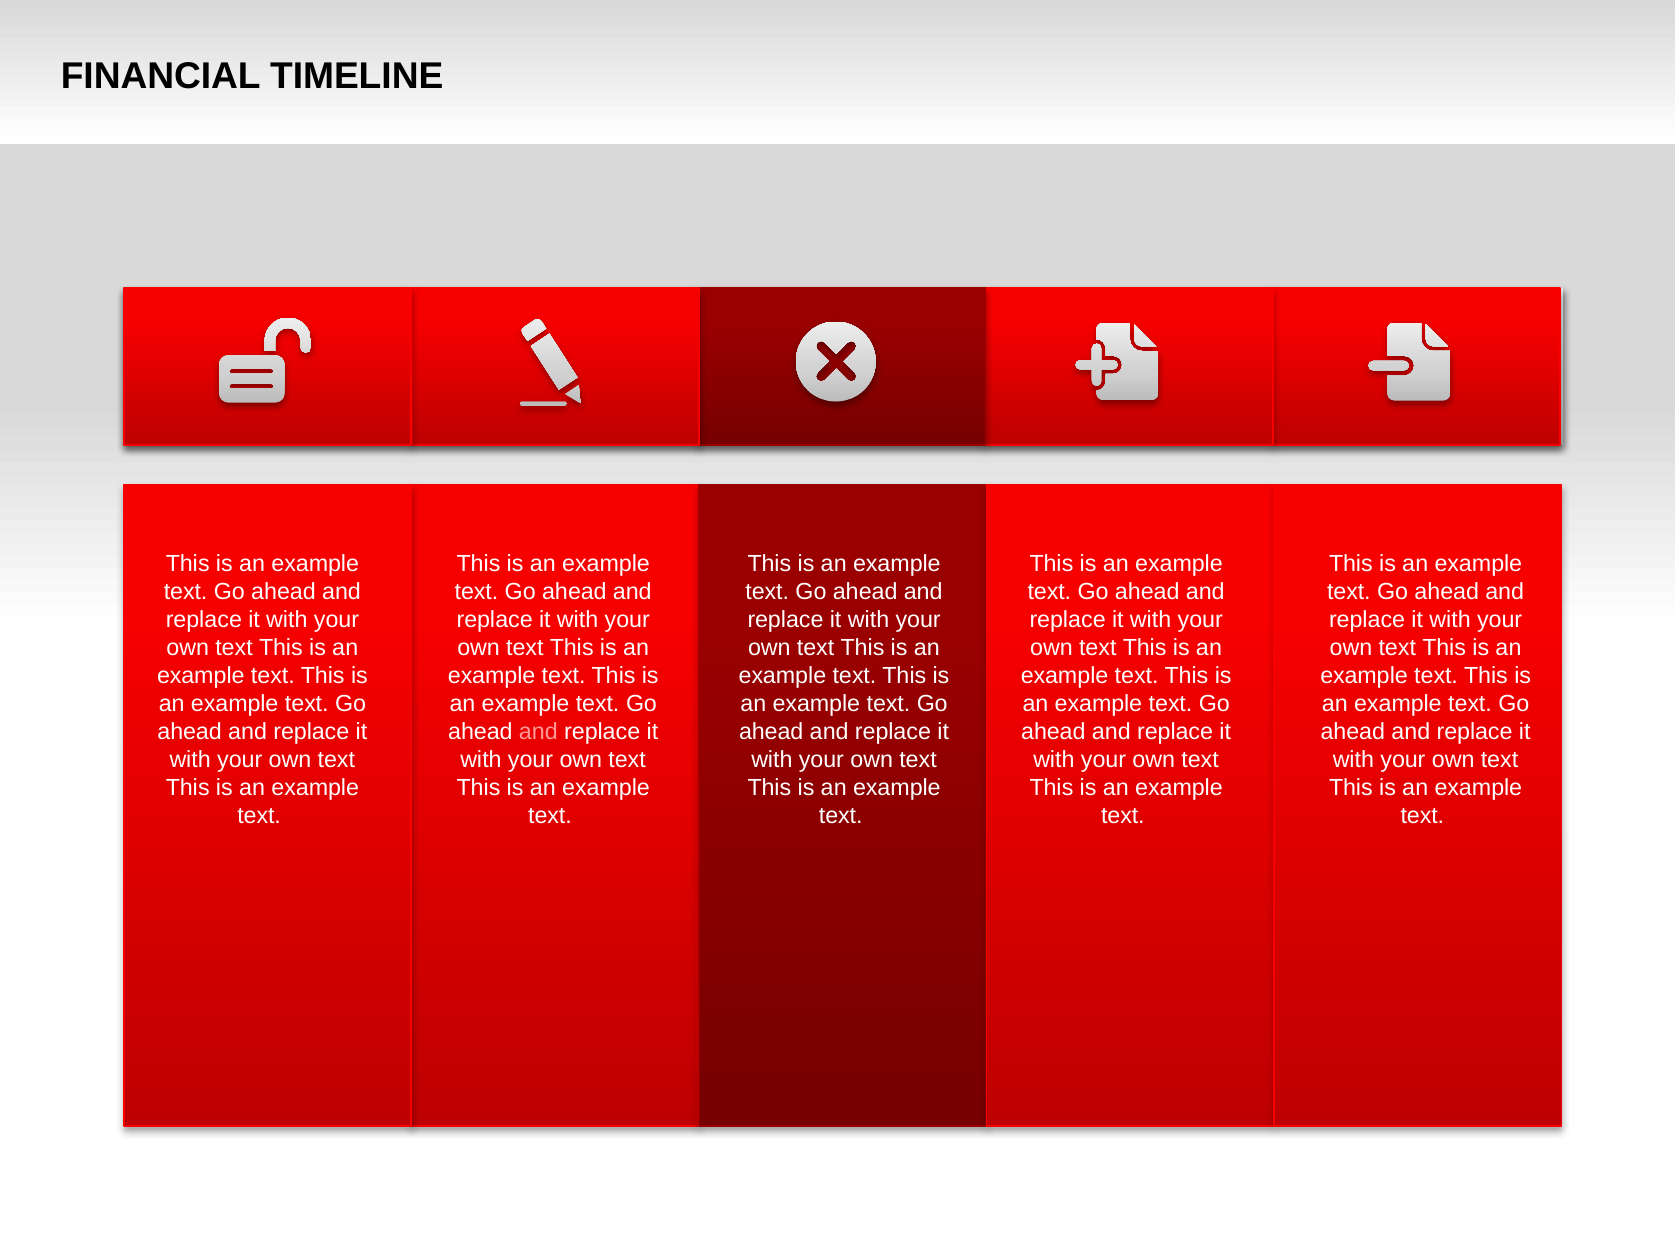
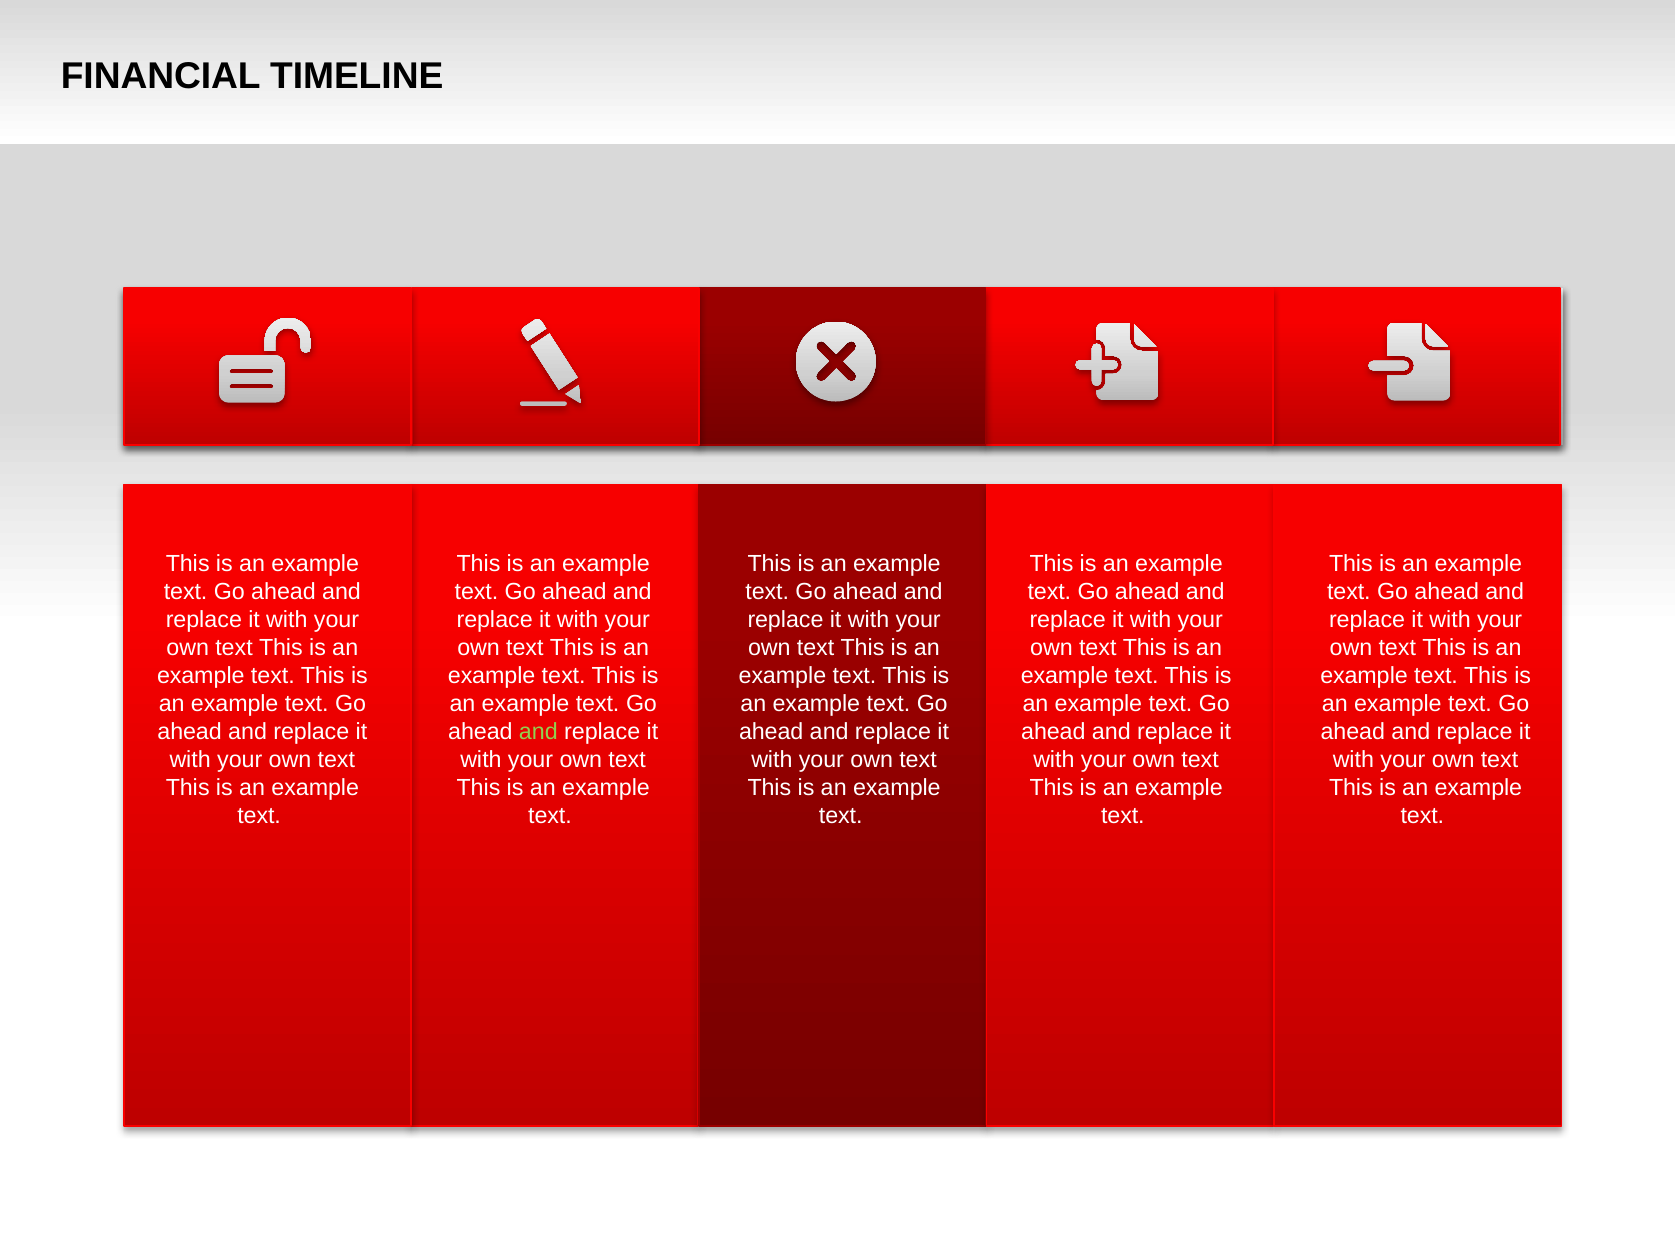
and at (538, 731) colour: pink -> light green
